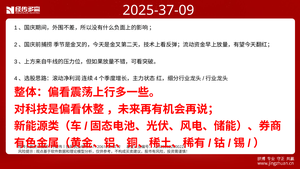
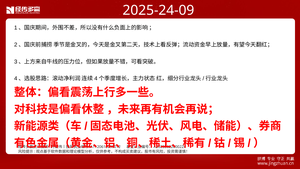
2025-37-09: 2025-37-09 -> 2025-24-09
